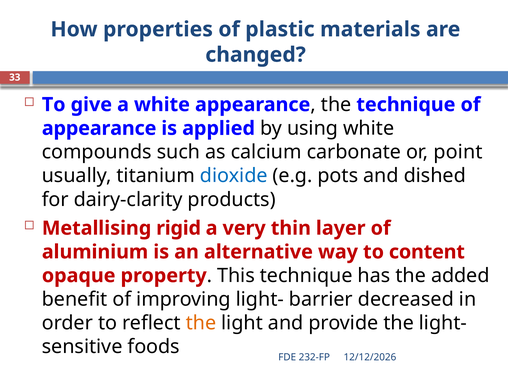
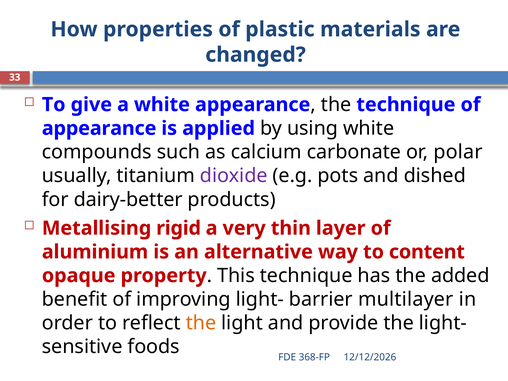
point: point -> polar
dioxide colour: blue -> purple
dairy-clarity: dairy-clarity -> dairy-better
decreased: decreased -> multilayer
232-FP: 232-FP -> 368-FP
